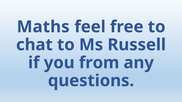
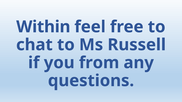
Maths: Maths -> Within
